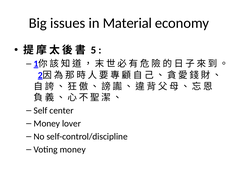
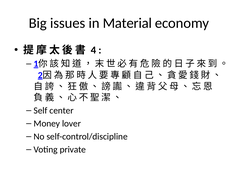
5: 5 -> 4
Voting money: money -> private
